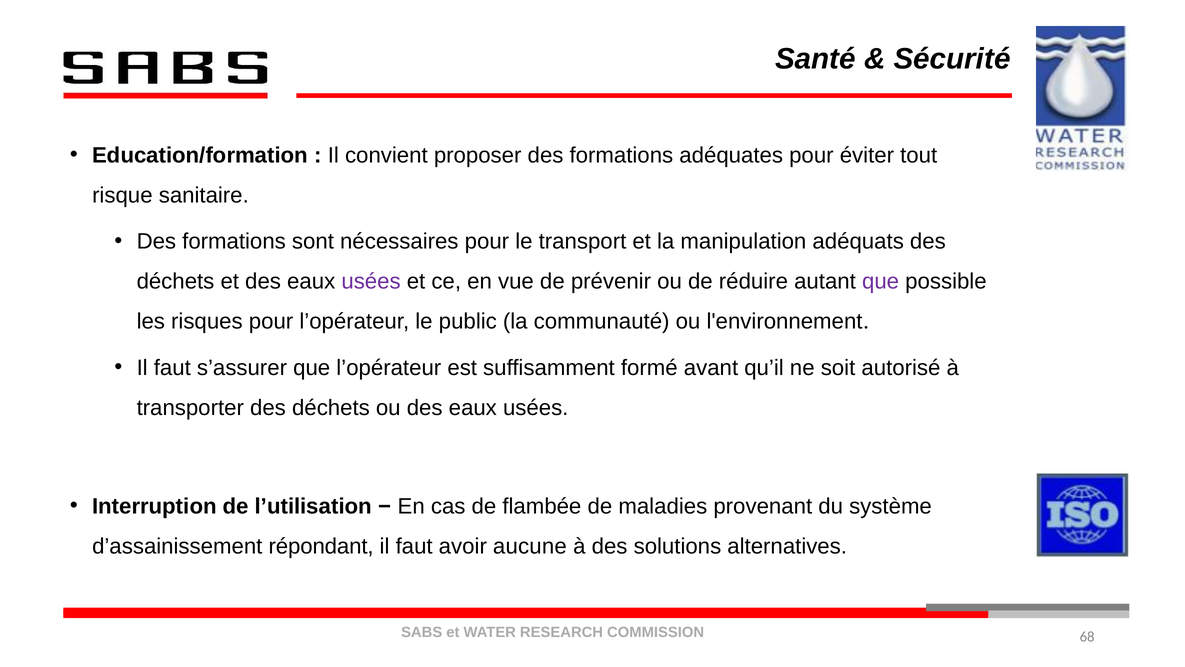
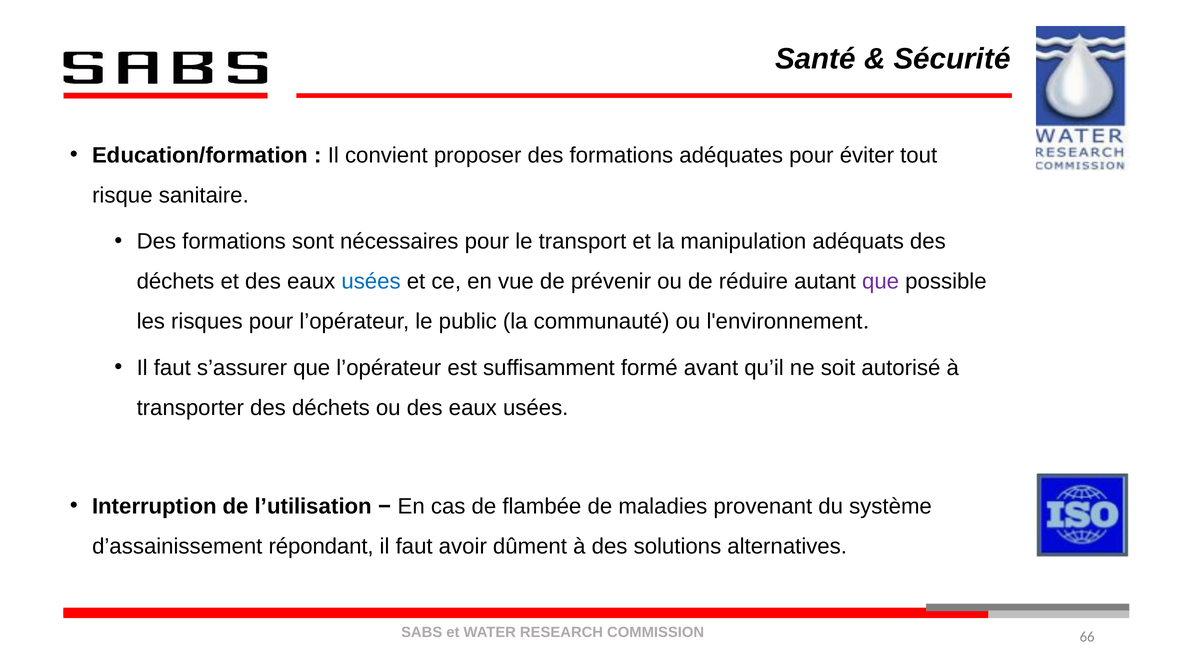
usées at (371, 281) colour: purple -> blue
aucune: aucune -> dûment
68: 68 -> 66
